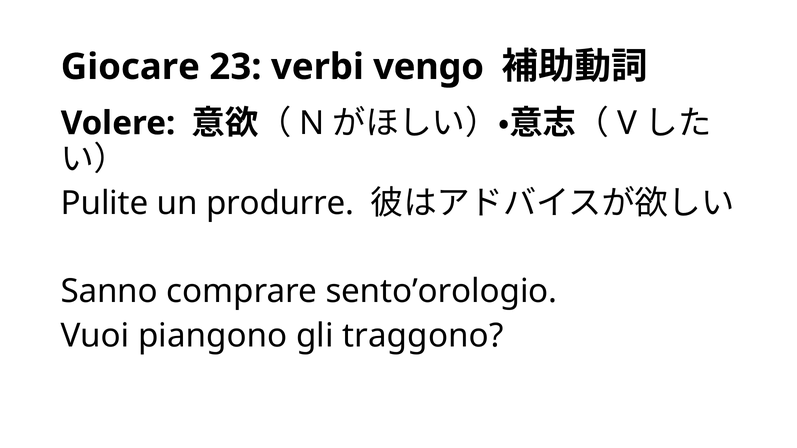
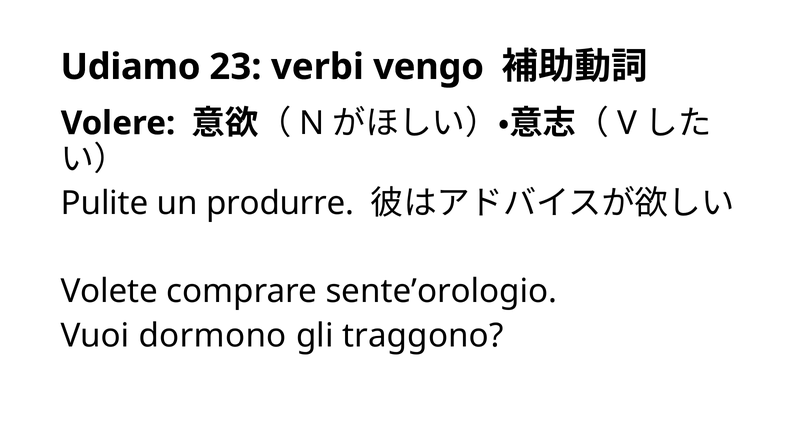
Giocare: Giocare -> Udiamo
Sanno: Sanno -> Volete
sento’orologio: sento’orologio -> sente’orologio
piangono: piangono -> dormono
